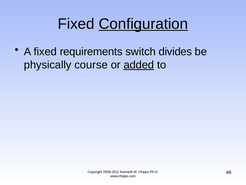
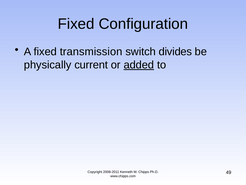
Configuration underline: present -> none
requirements: requirements -> transmission
course: course -> current
